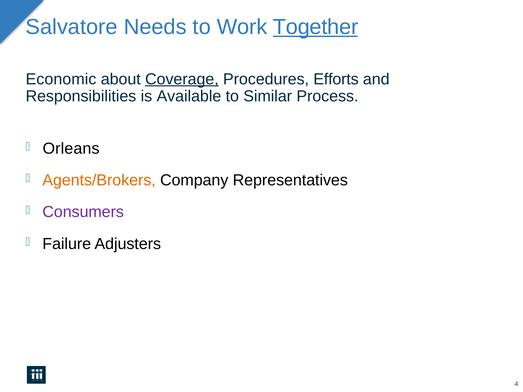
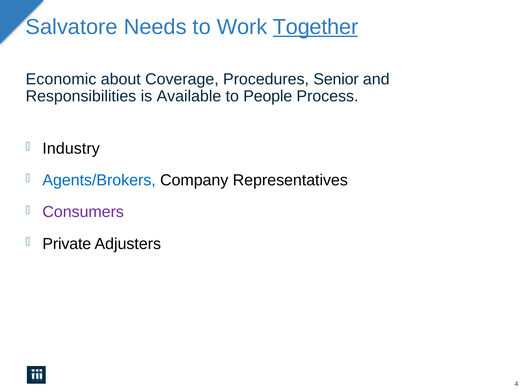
Coverage underline: present -> none
Efforts: Efforts -> Senior
Similar: Similar -> People
Orleans: Orleans -> Industry
Agents/Brokers colour: orange -> blue
Failure: Failure -> Private
